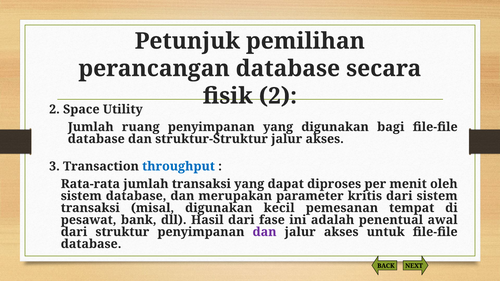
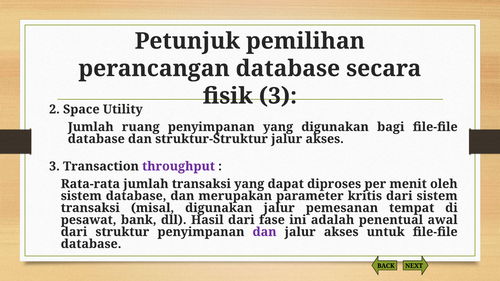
fisik 2: 2 -> 3
throughput colour: blue -> purple
digunakan kecil: kecil -> jalur
